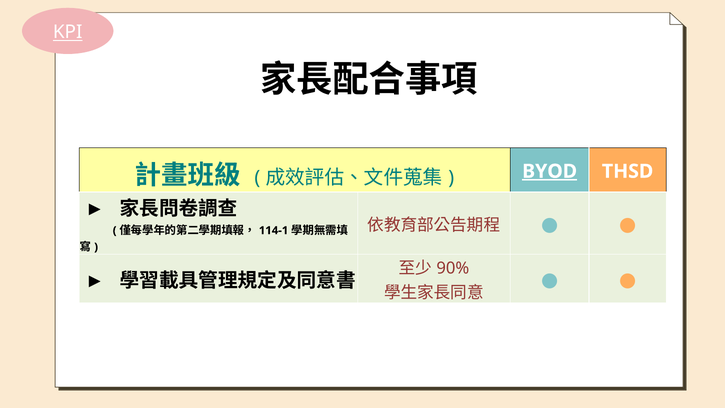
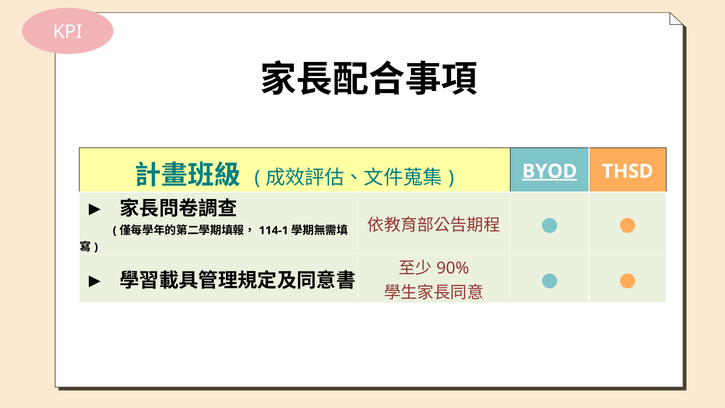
KPI underline: present -> none
